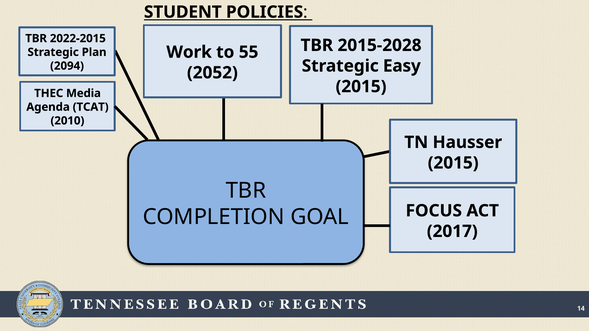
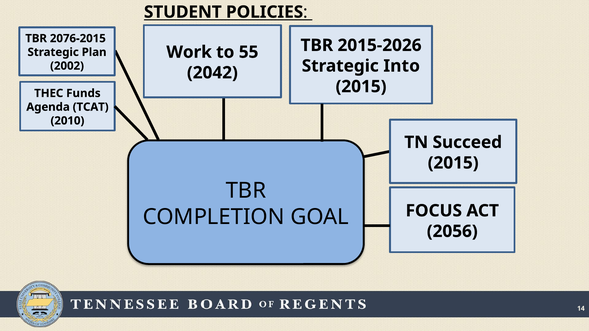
2022-2015: 2022-2015 -> 2076-2015
2015-2028: 2015-2028 -> 2015-2026
Easy: Easy -> Into
2094: 2094 -> 2002
2052: 2052 -> 2042
Media: Media -> Funds
Hausser: Hausser -> Succeed
2017: 2017 -> 2056
